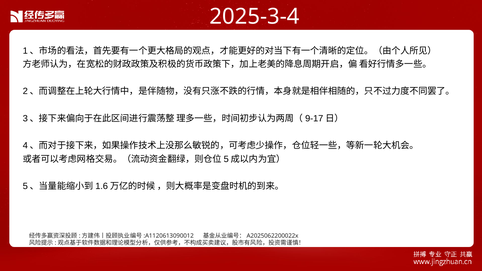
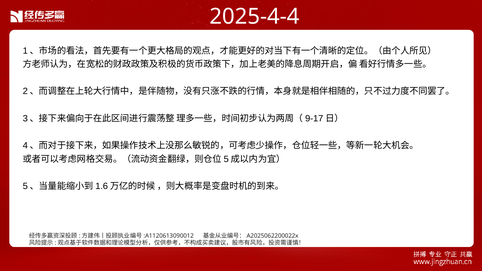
2025-3-4: 2025-3-4 -> 2025-4-4
